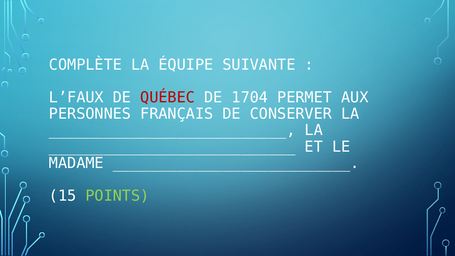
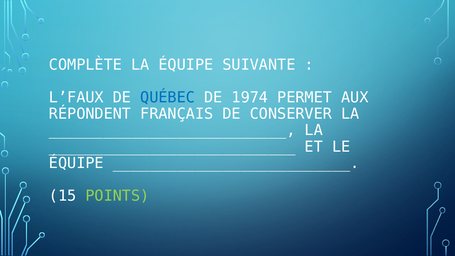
QUÉBEC colour: red -> blue
1704: 1704 -> 1974
PERSONNES: PERSONNES -> RÉPONDENT
MADAME at (76, 163): MADAME -> ÉQUIPE
